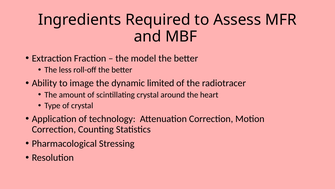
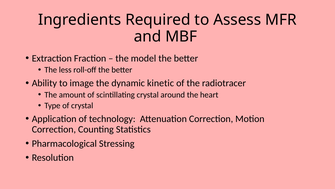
limited: limited -> kinetic
